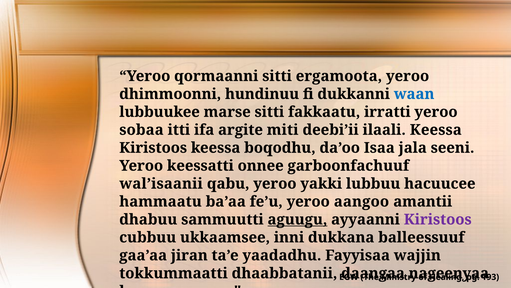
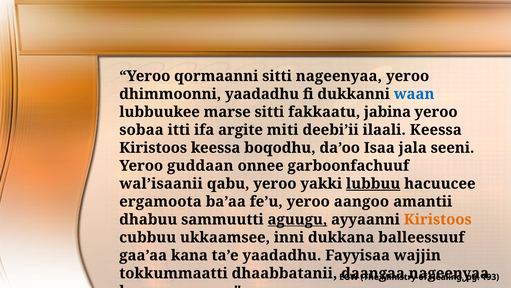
sitti ergamoota: ergamoota -> nageenyaa
dhimmoonni hundinuu: hundinuu -> yaadadhu
irratti: irratti -> jabina
keessatti: keessatti -> guddaan
lubbuu underline: none -> present
hammaatu: hammaatu -> ergamoota
Kiristoos at (438, 219) colour: purple -> orange
jiran: jiran -> kana
